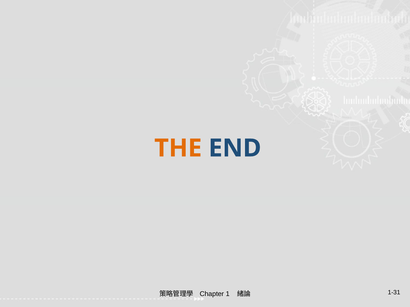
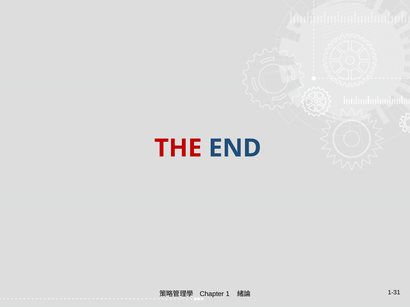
THE colour: orange -> red
